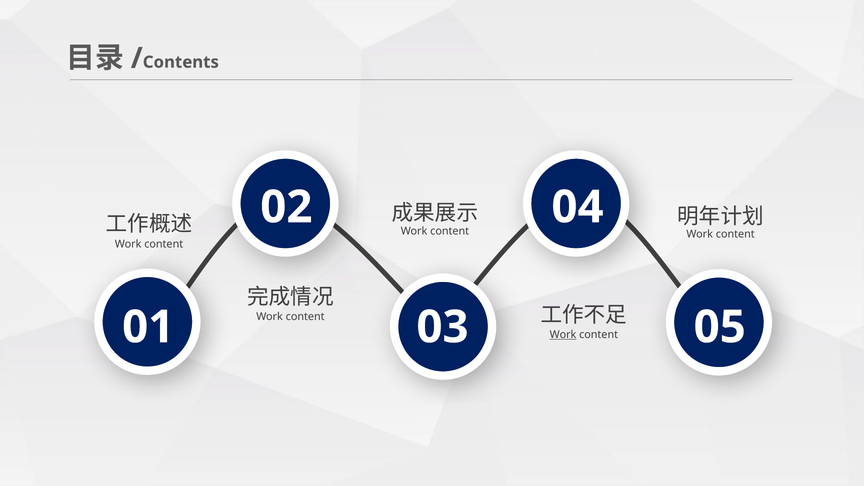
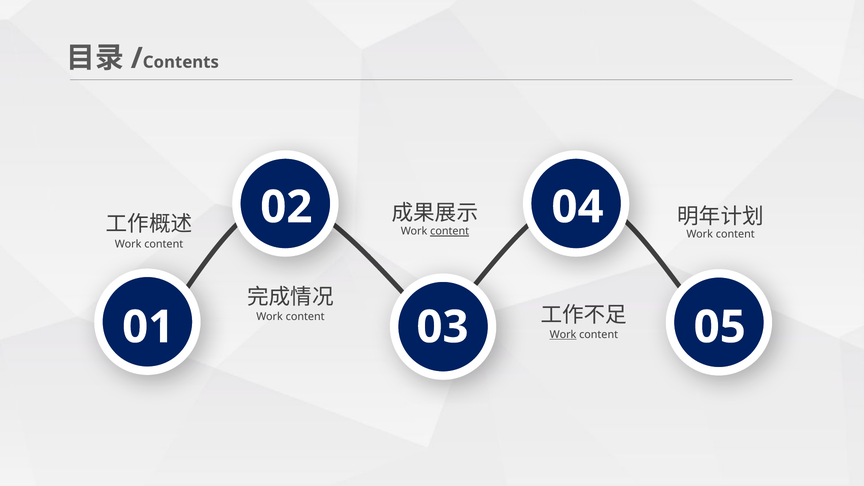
content at (450, 231) underline: none -> present
